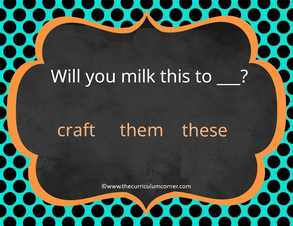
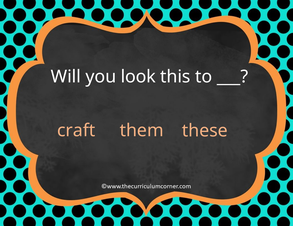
milk: milk -> look
